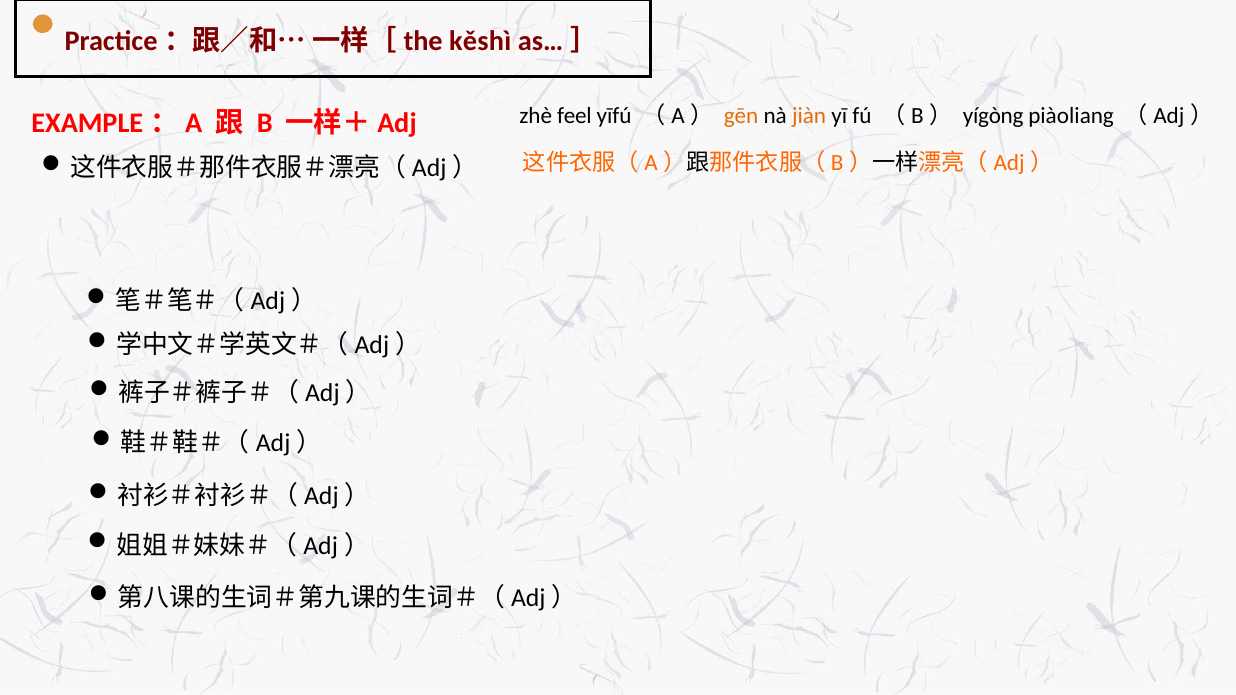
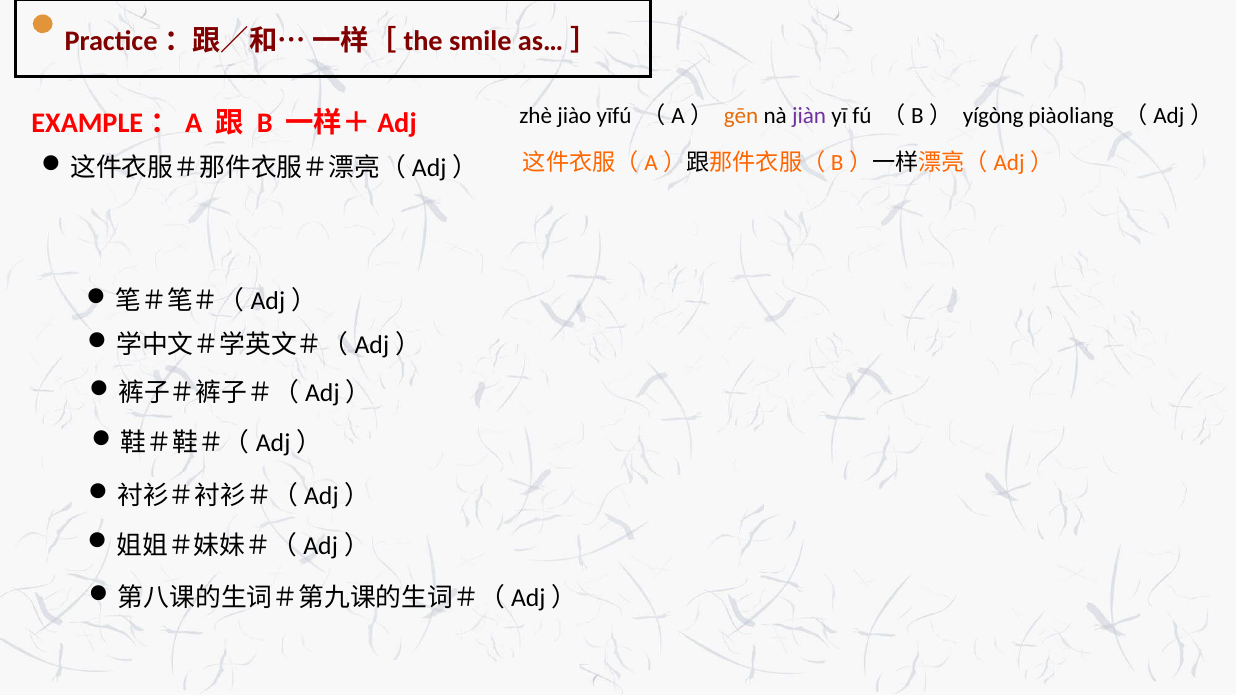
kěshì: kěshì -> smile
feel: feel -> jiào
jiàn colour: orange -> purple
